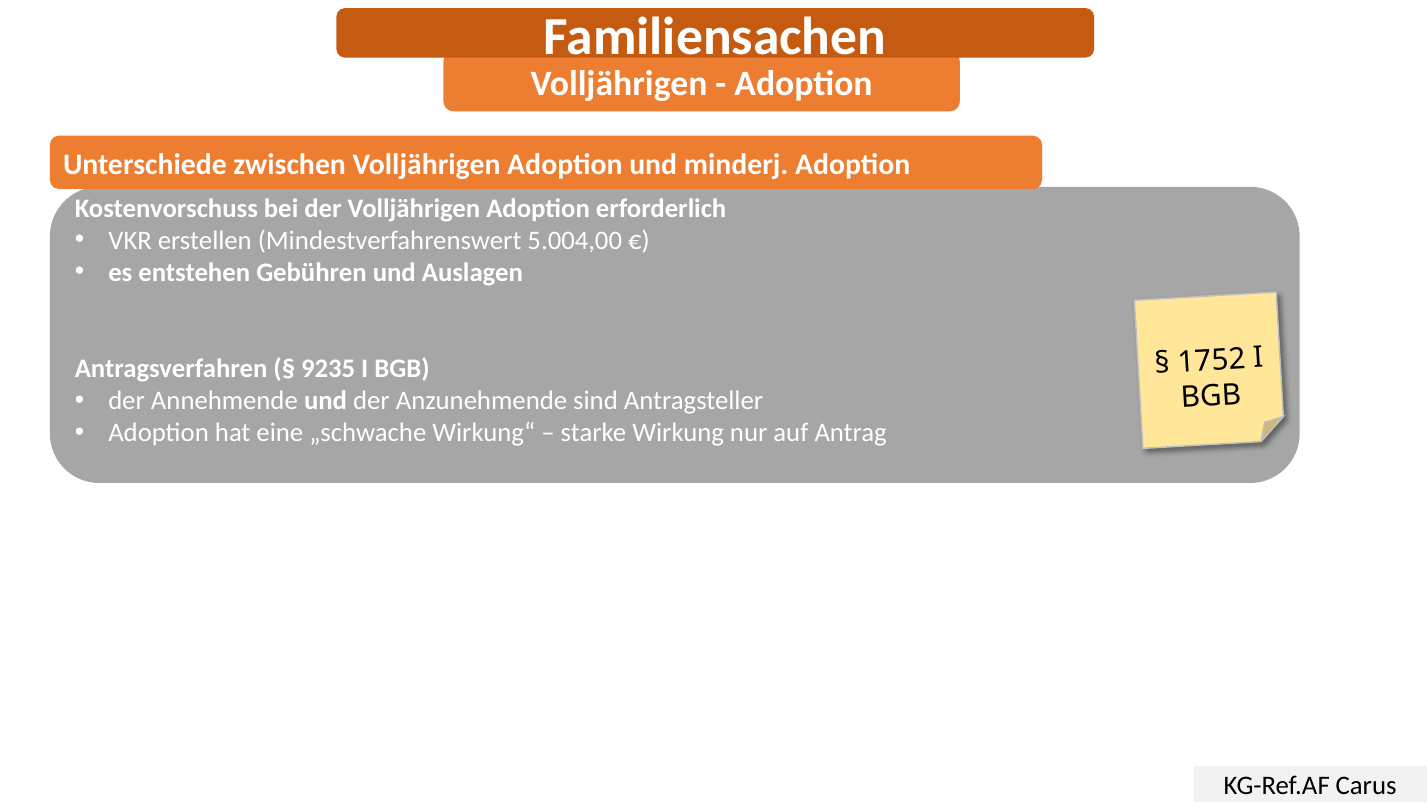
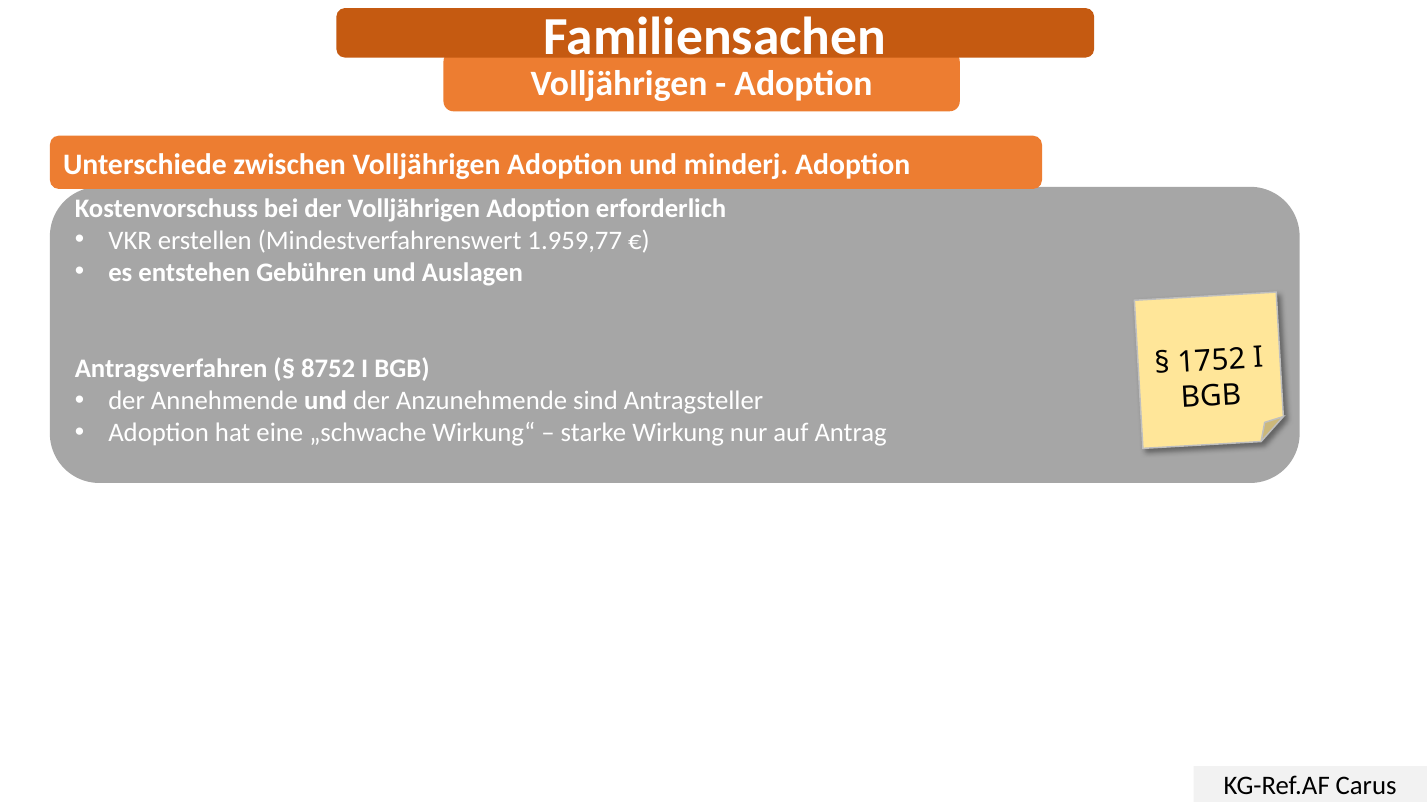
5.004,00: 5.004,00 -> 1.959,77
9235: 9235 -> 8752
